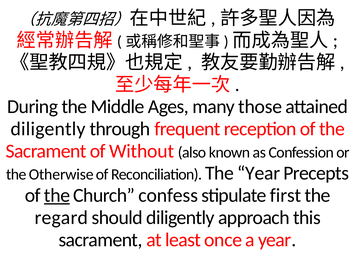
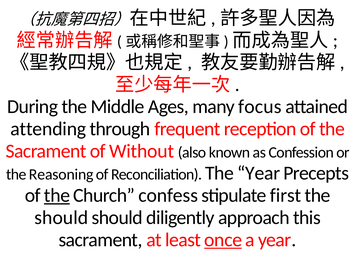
those: those -> focus
diligently at (48, 129): diligently -> attending
Otherwise: Otherwise -> Reasoning
regard at (61, 217): regard -> should
once underline: none -> present
